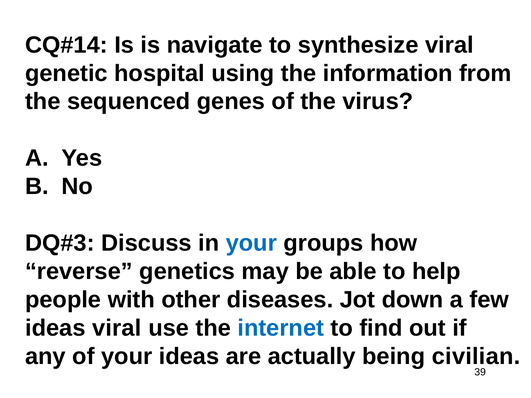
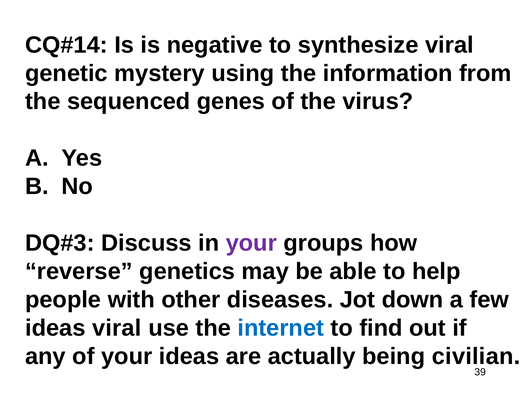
navigate: navigate -> negative
hospital: hospital -> mystery
your at (251, 243) colour: blue -> purple
